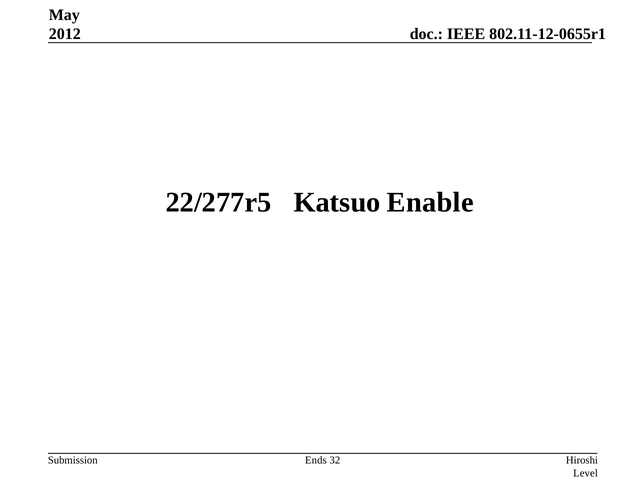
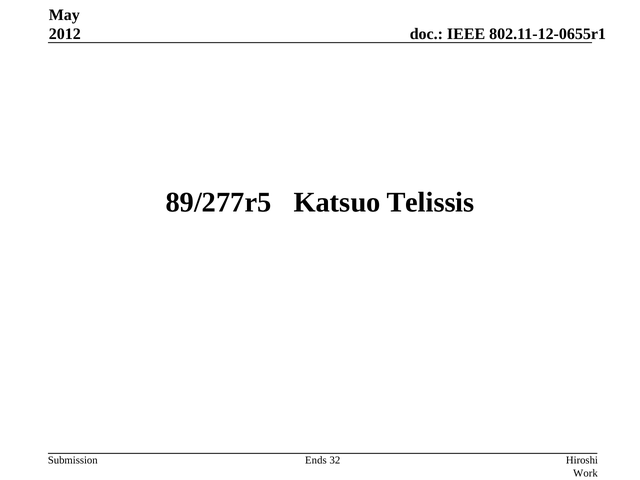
22/277r5: 22/277r5 -> 89/277r5
Enable: Enable -> Telissis
Level: Level -> Work
